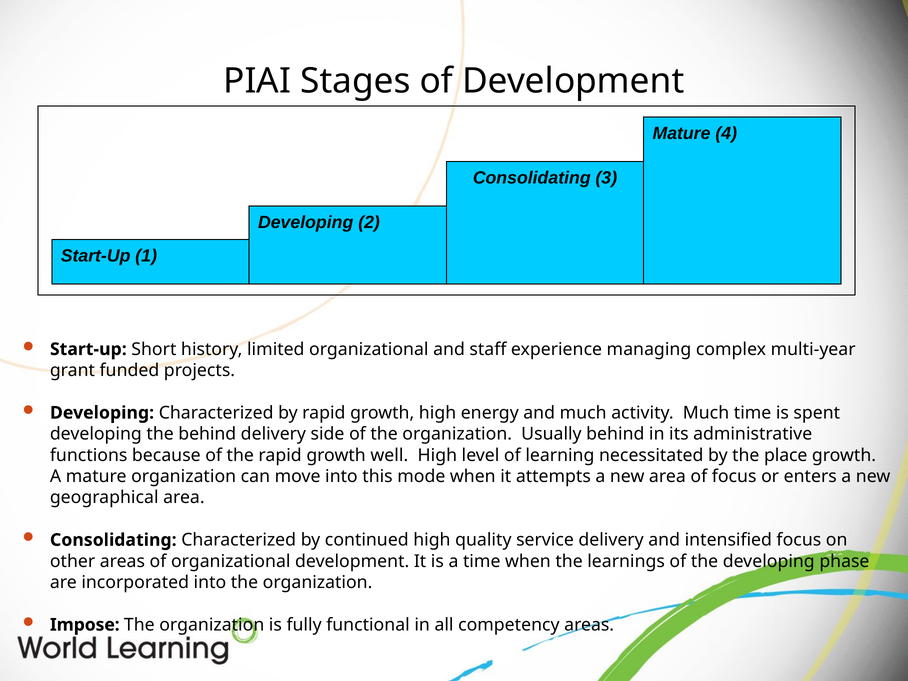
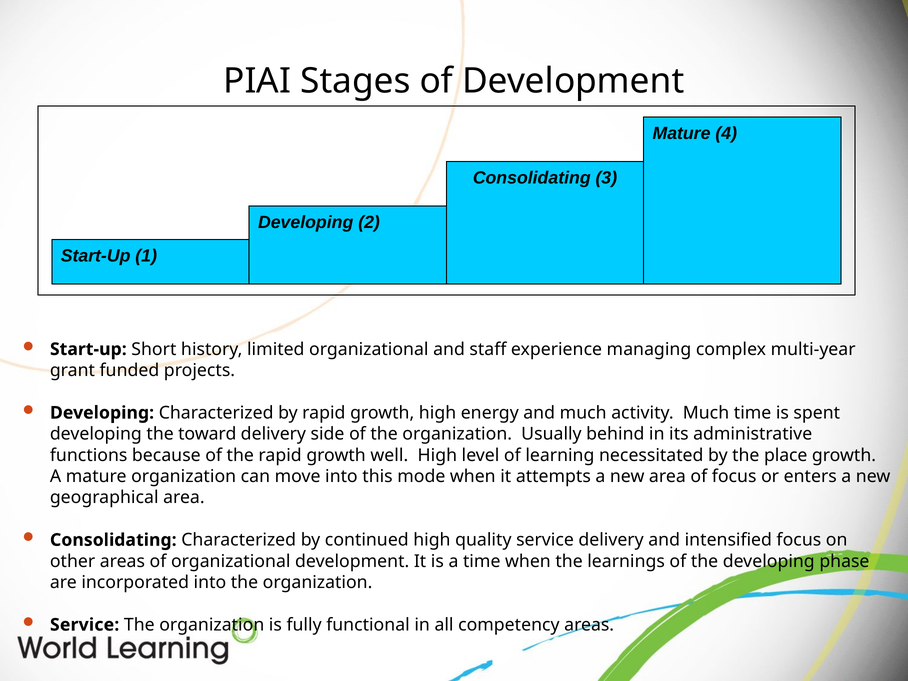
the behind: behind -> toward
Impose at (85, 625): Impose -> Service
